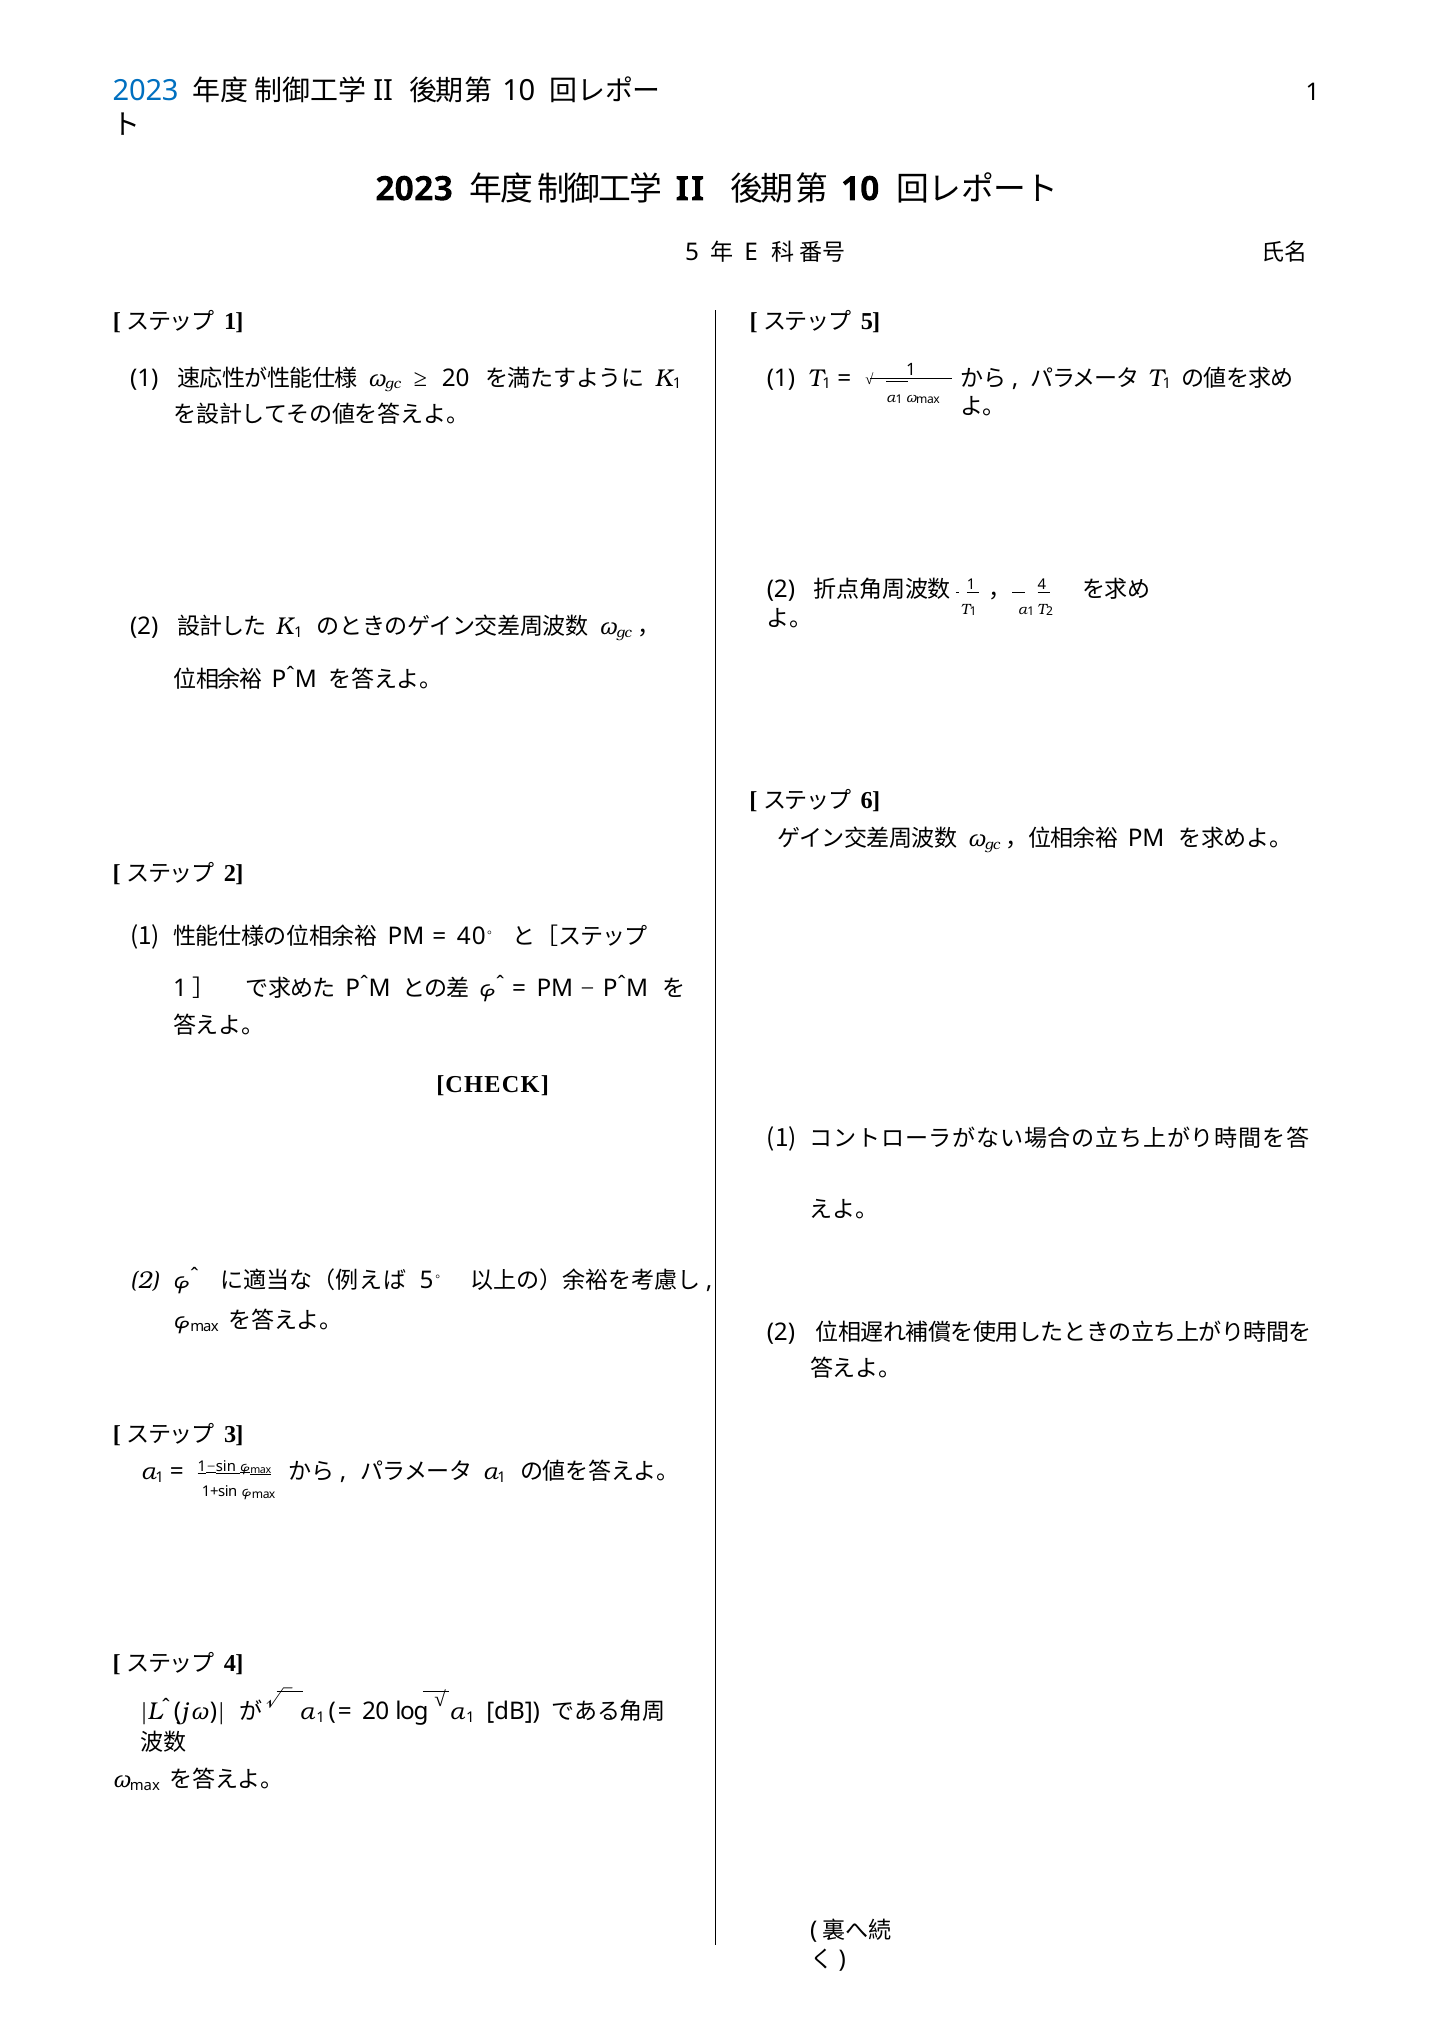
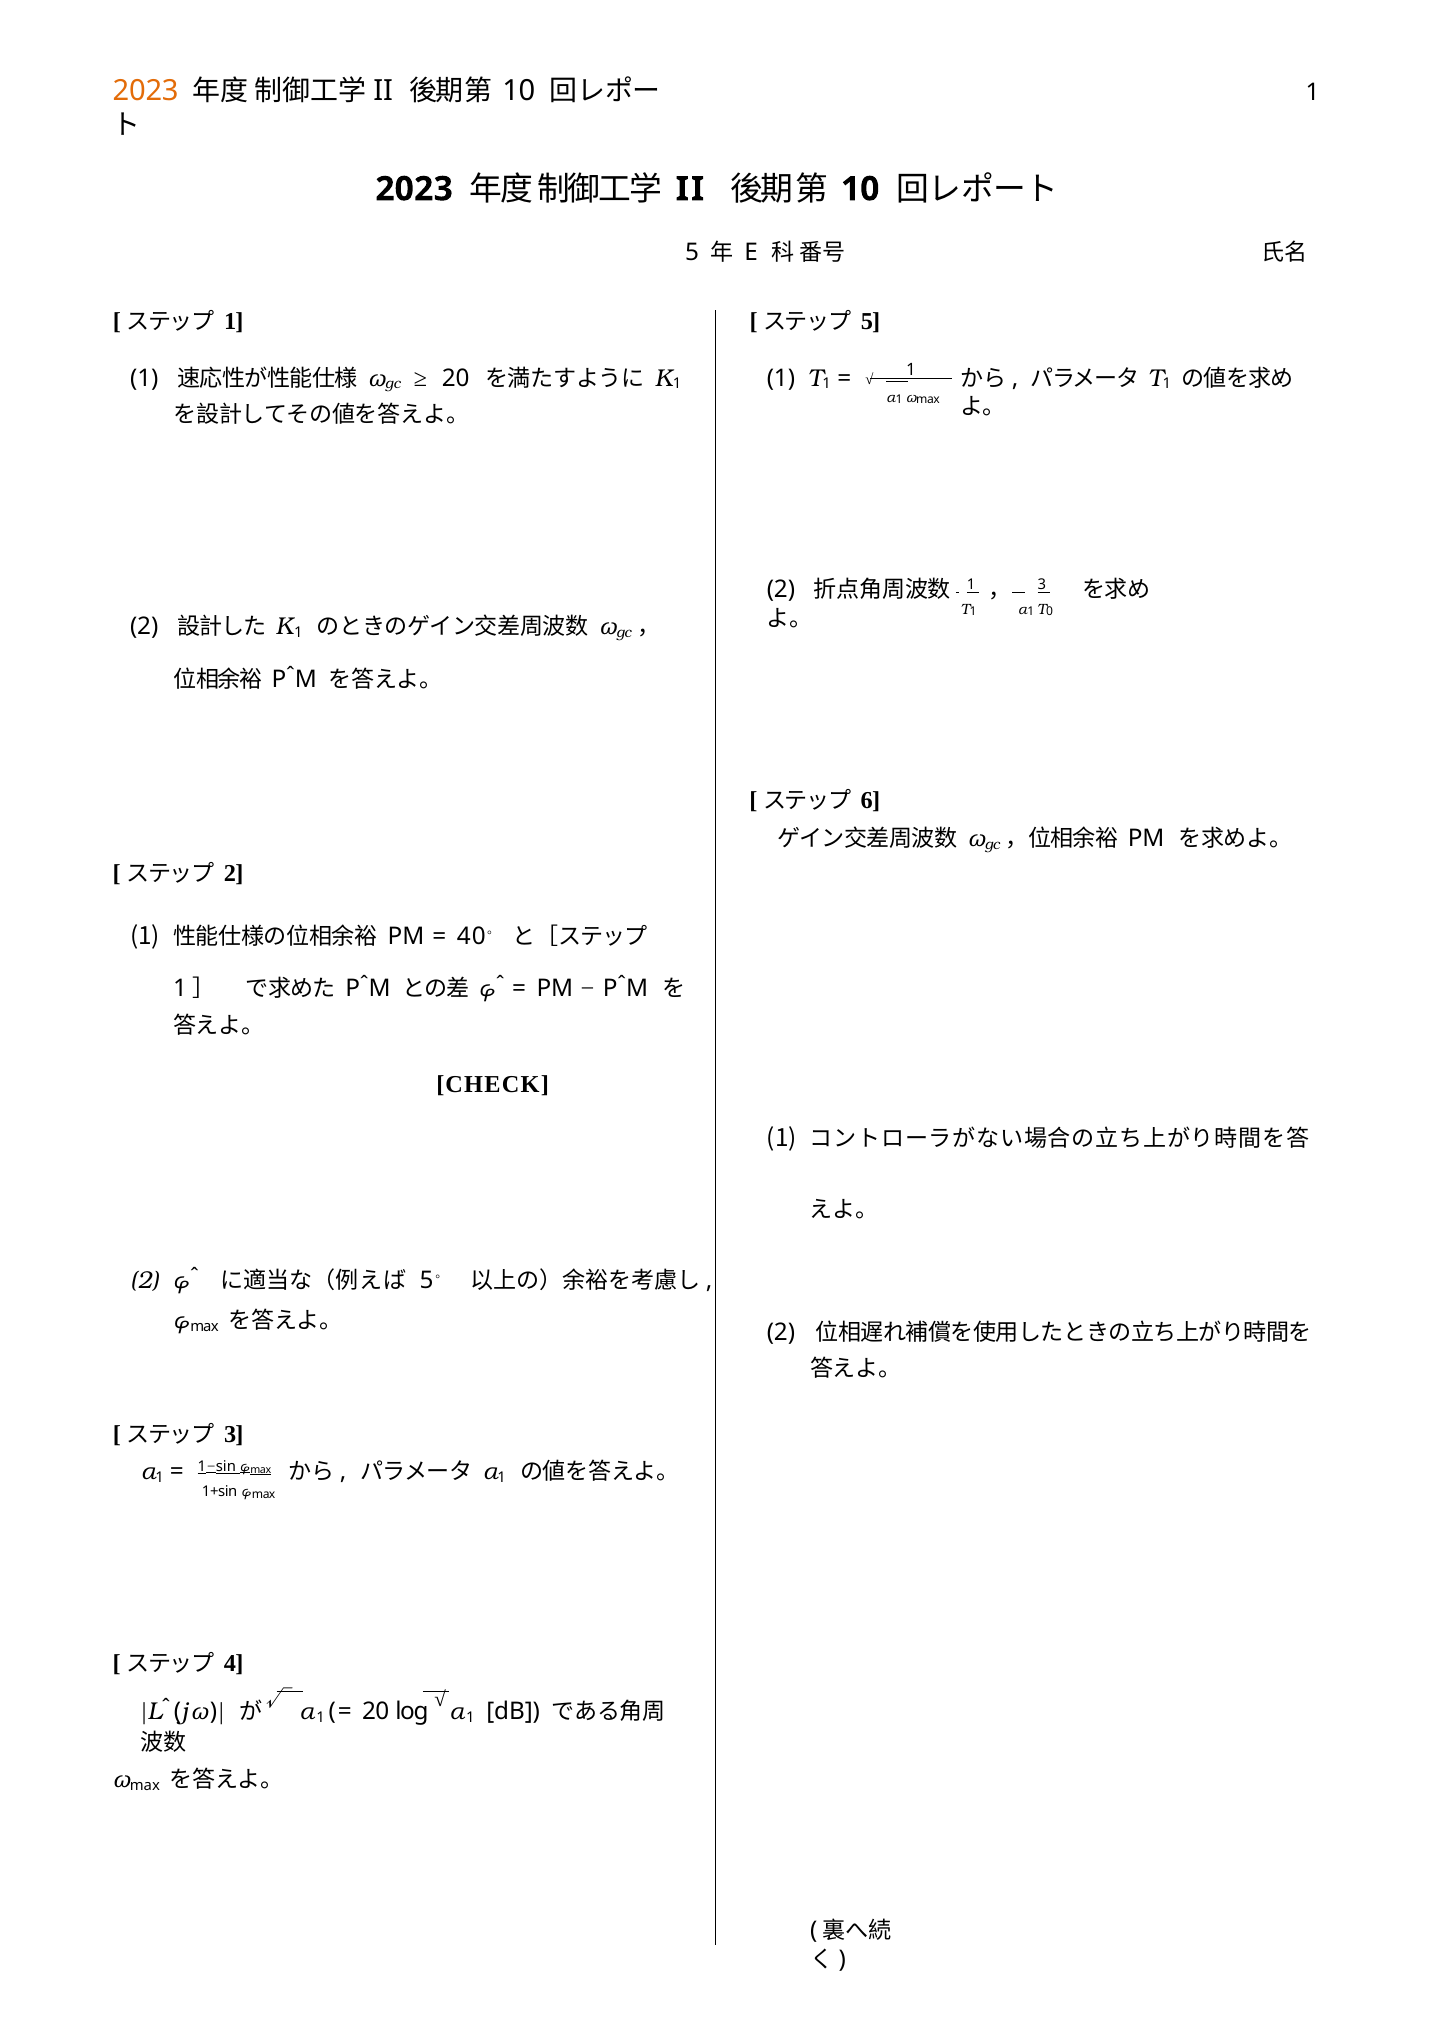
2023 at (146, 91) colour: blue -> orange
4 at (1042, 585): 4 -> 3
2 at (1050, 612): 2 -> 0
